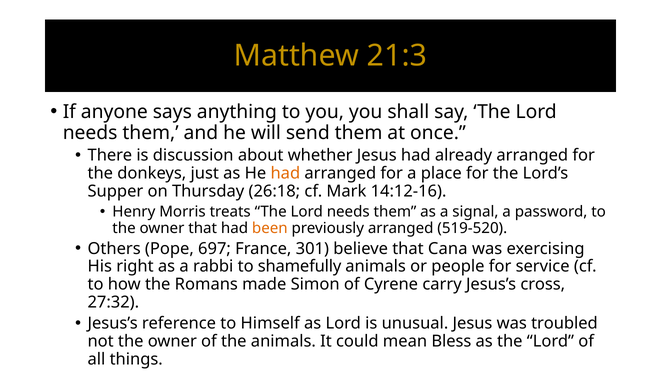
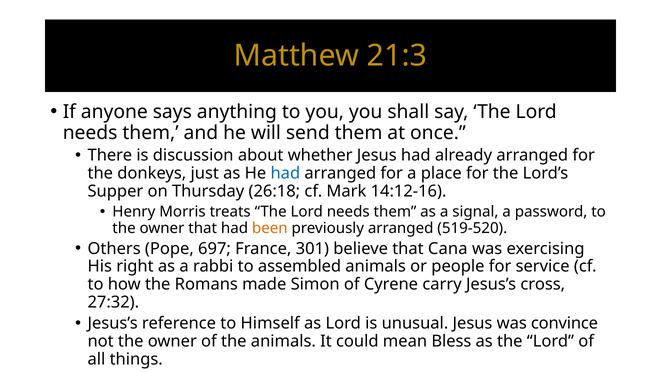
had at (285, 173) colour: orange -> blue
shamefully: shamefully -> assembled
troubled: troubled -> convince
